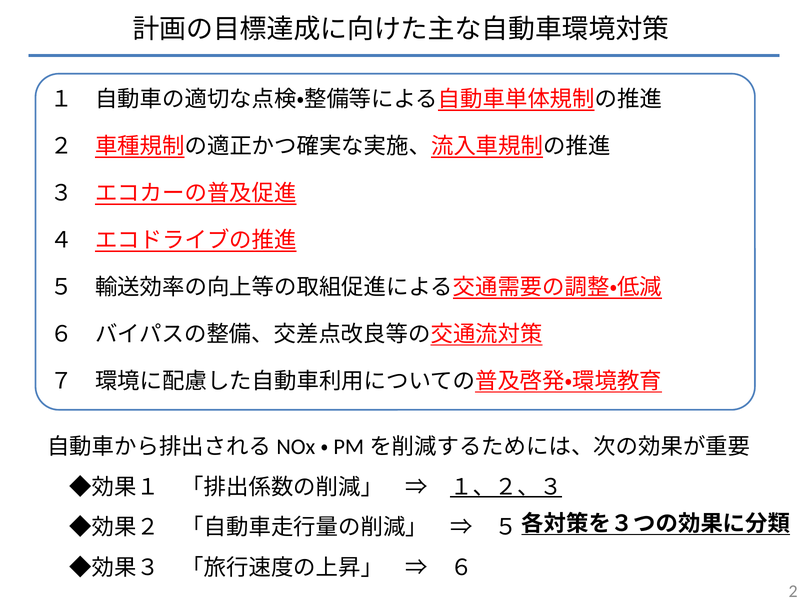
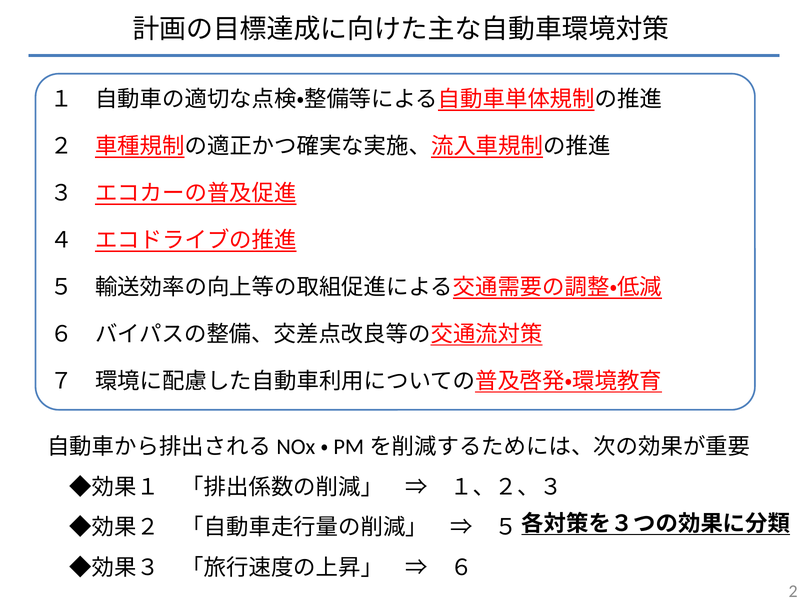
１、２、３ underline: present -> none
